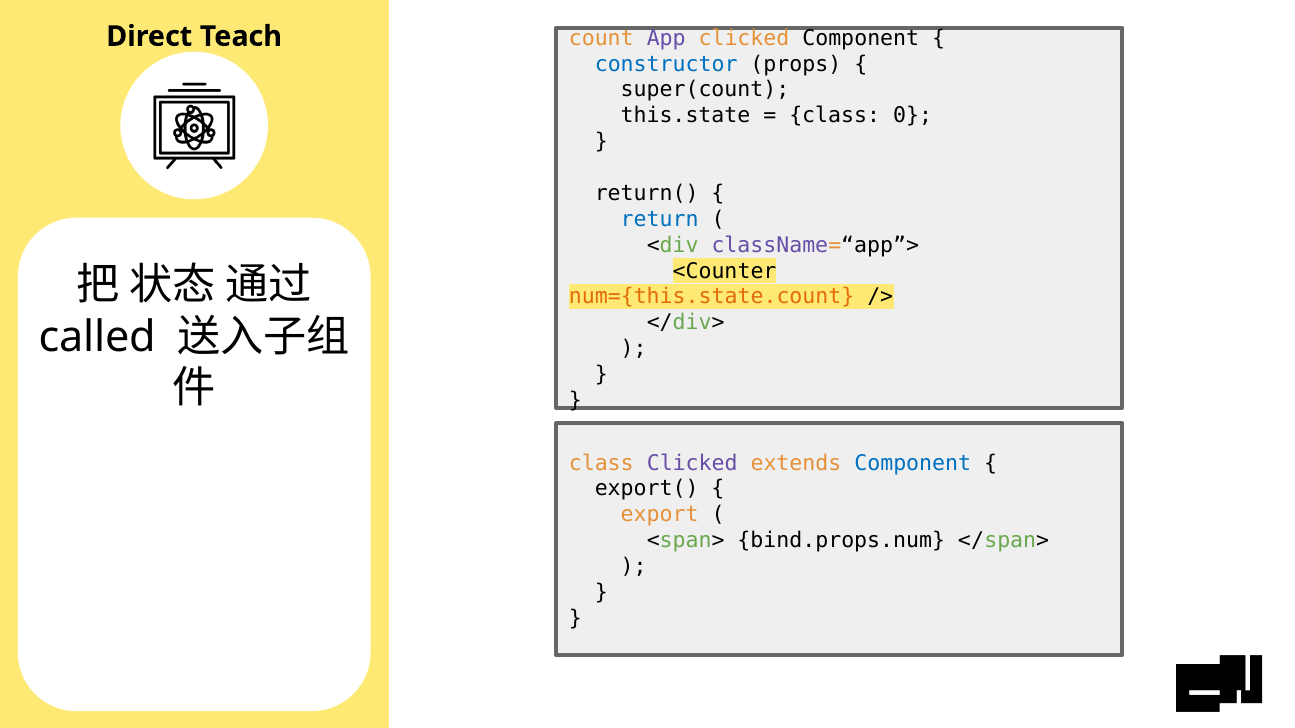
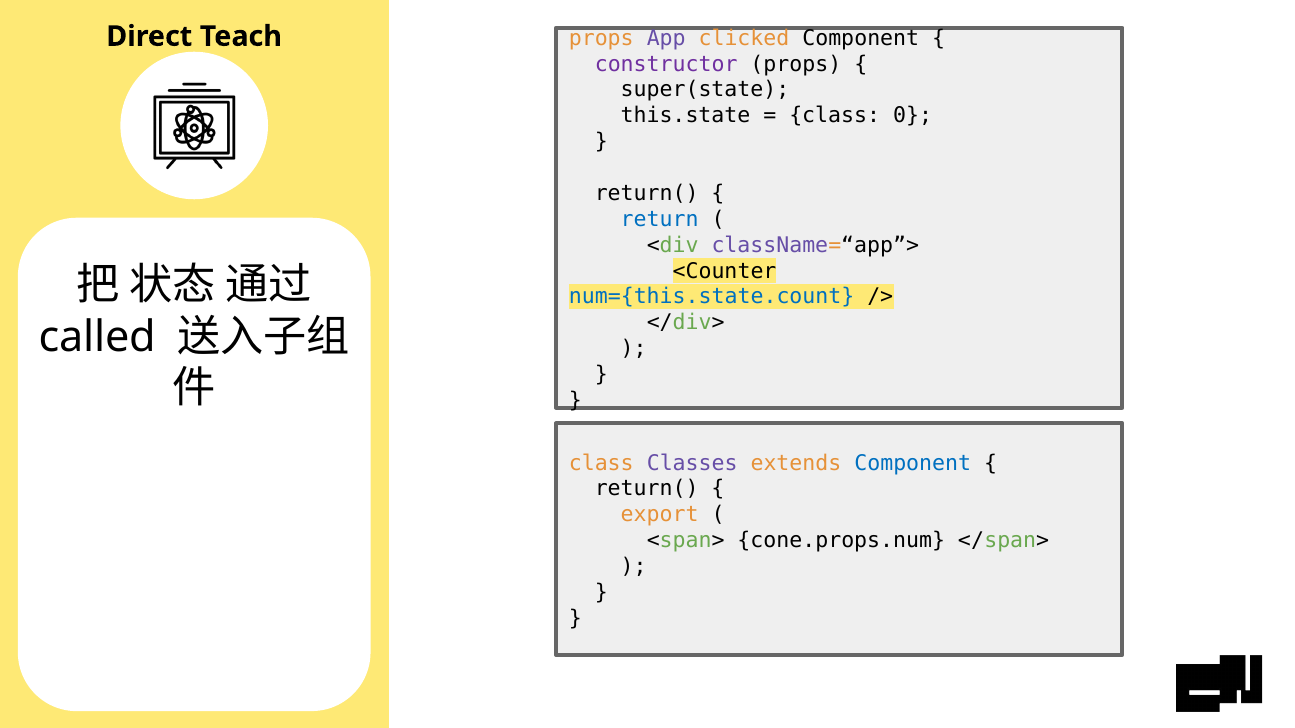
count at (601, 38): count -> props
constructor colour: blue -> purple
super(count: super(count -> super(state
num={this.state.count colour: orange -> blue
class Clicked: Clicked -> Classes
export( at (647, 489): export( -> return(
bind.props.num: bind.props.num -> cone.props.num
